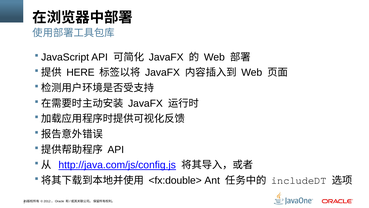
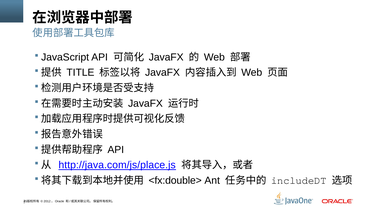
HERE: HERE -> TITLE
http://java.com/js/config.js: http://java.com/js/config.js -> http://java.com/js/place.js
